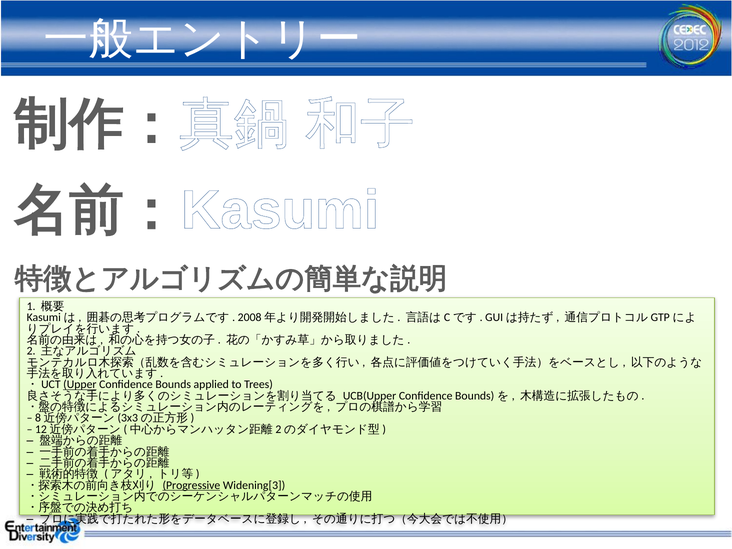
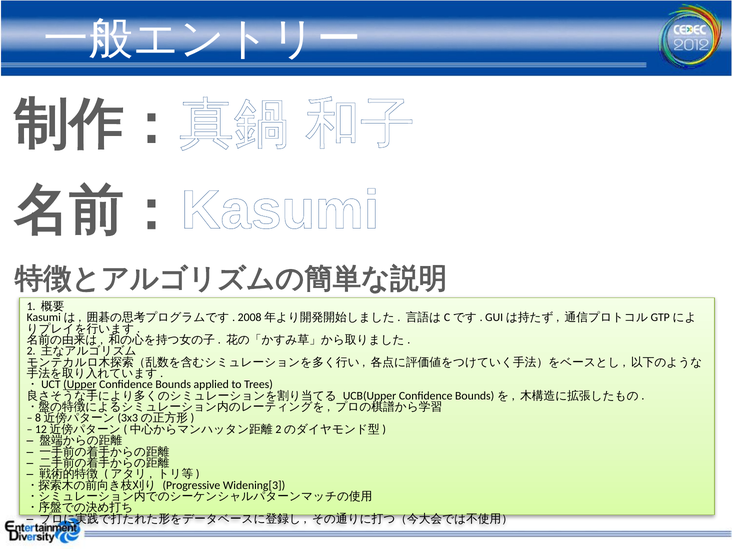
Progressive underline: present -> none
